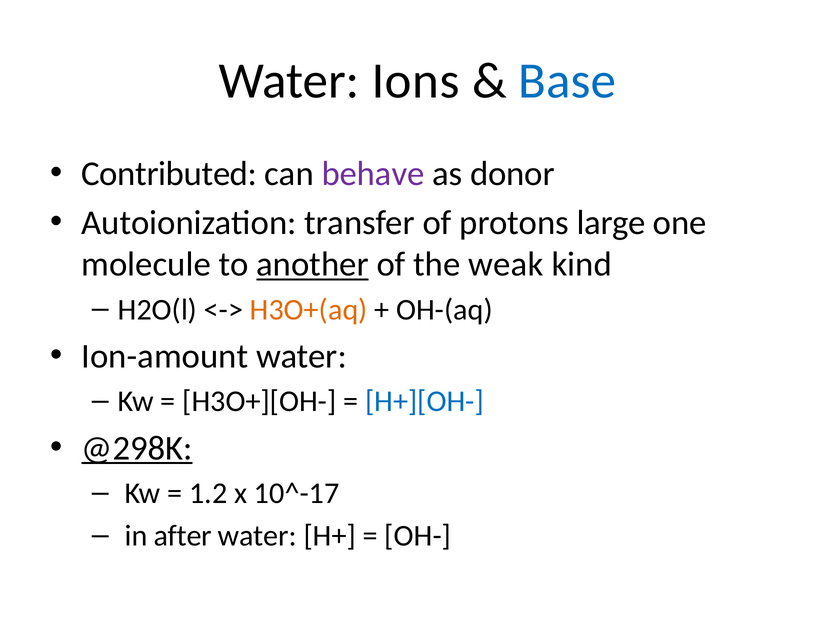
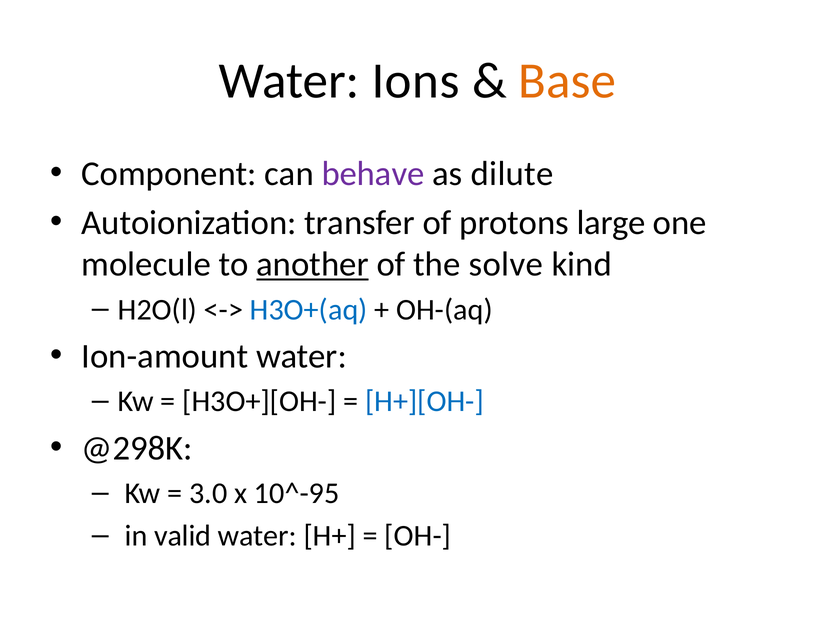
Base colour: blue -> orange
Contributed: Contributed -> Component
donor: donor -> dilute
weak: weak -> solve
H3O+(aq colour: orange -> blue
@298K underline: present -> none
1.2: 1.2 -> 3.0
10^-17: 10^-17 -> 10^-95
after: after -> valid
